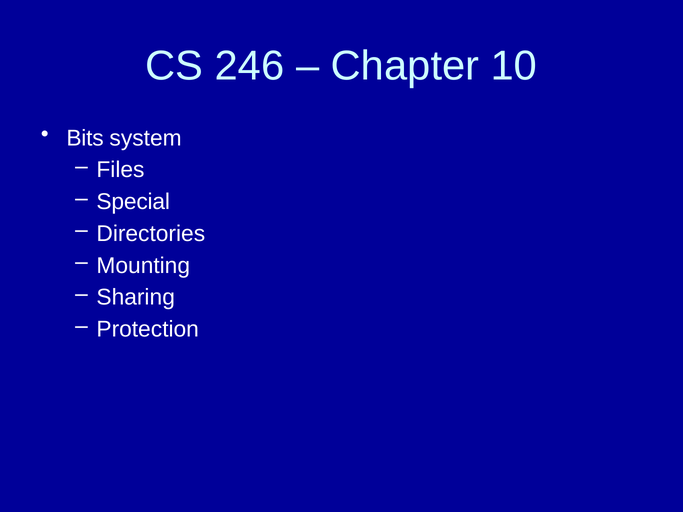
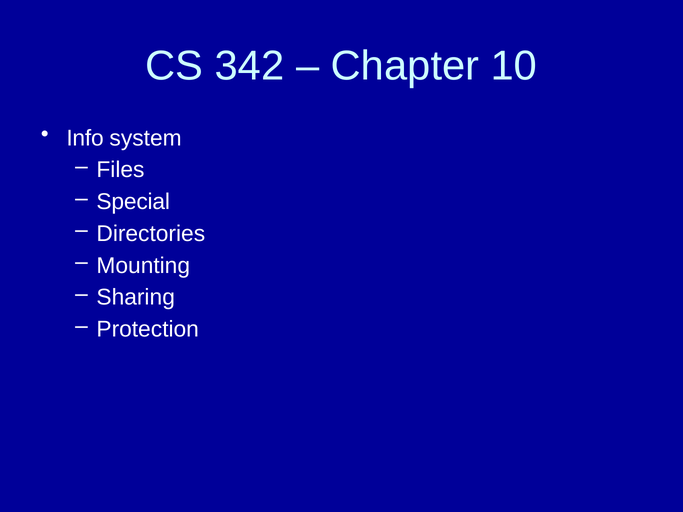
246: 246 -> 342
Bits: Bits -> Info
